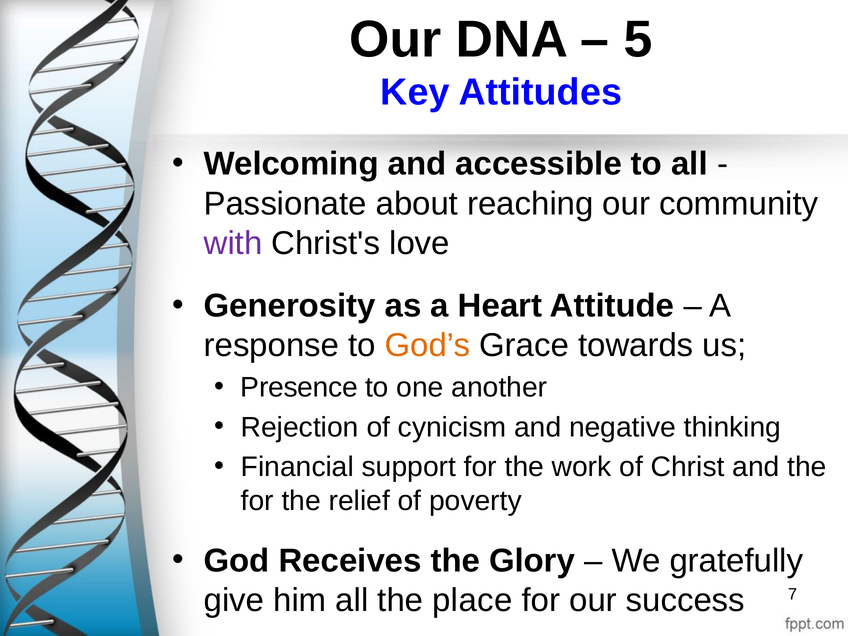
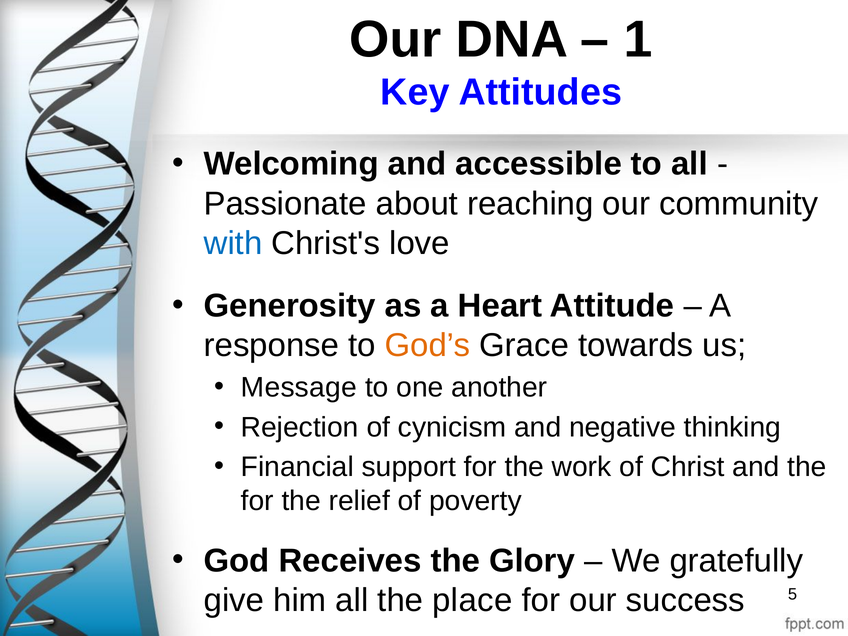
5: 5 -> 1
with colour: purple -> blue
Presence: Presence -> Message
7: 7 -> 5
